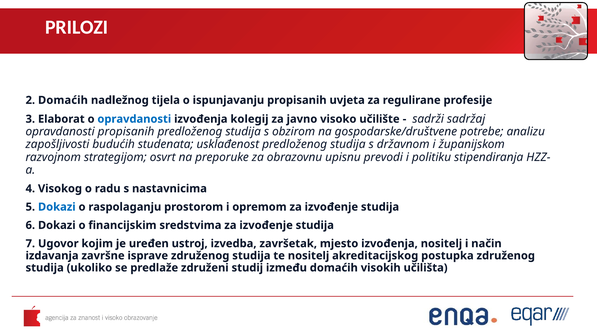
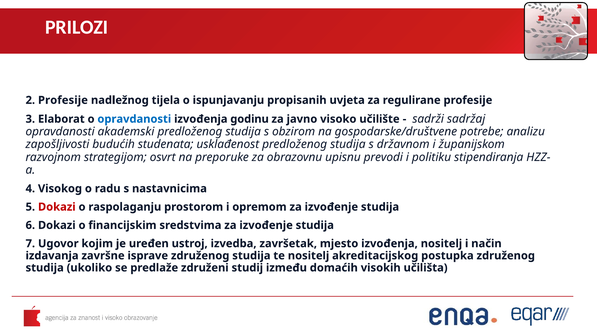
2 Domaćih: Domaćih -> Profesije
kolegij: kolegij -> godinu
opravdanosti propisanih: propisanih -> akademski
Dokazi at (57, 207) colour: blue -> red
